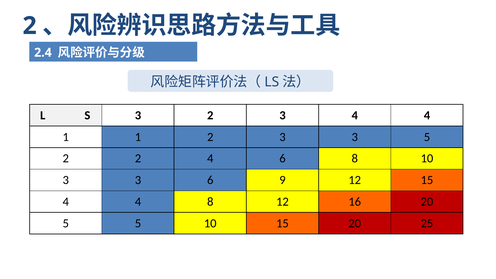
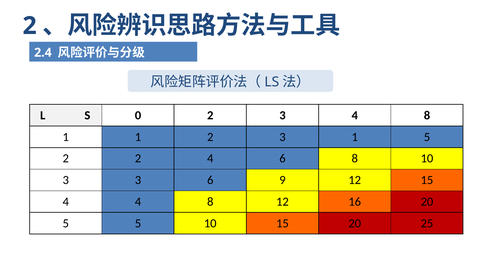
S 3: 3 -> 0
3 4 4: 4 -> 8
2 3 3: 3 -> 1
